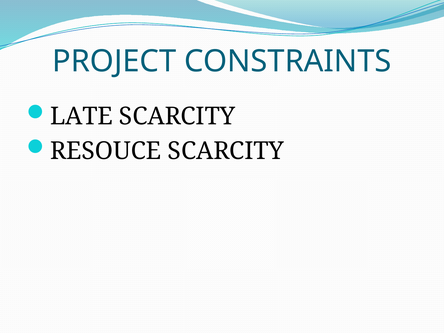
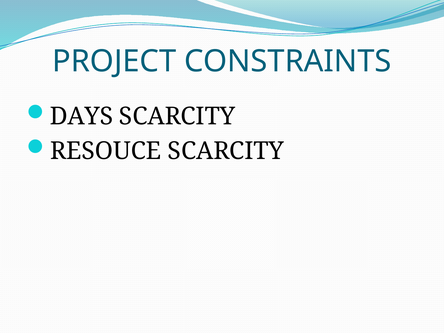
LATE: LATE -> DAYS
